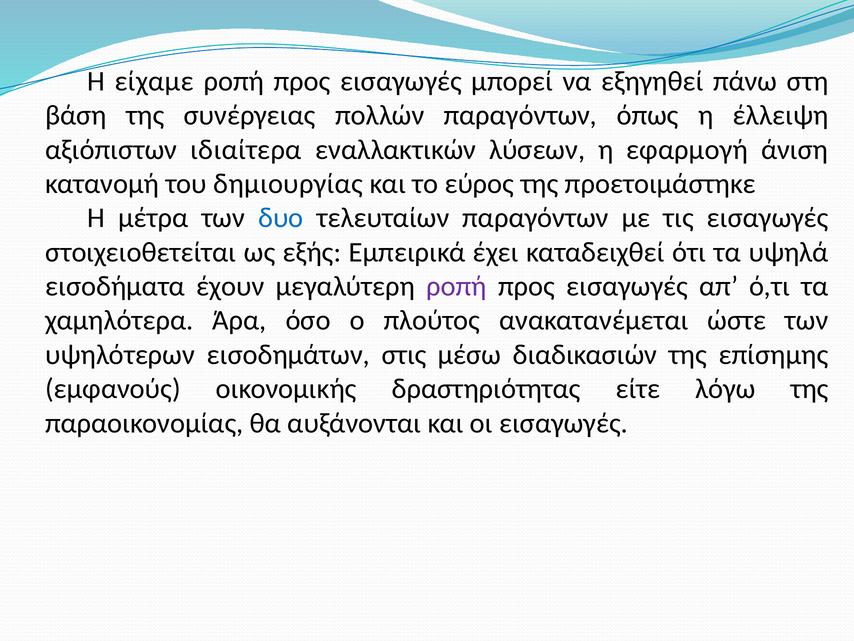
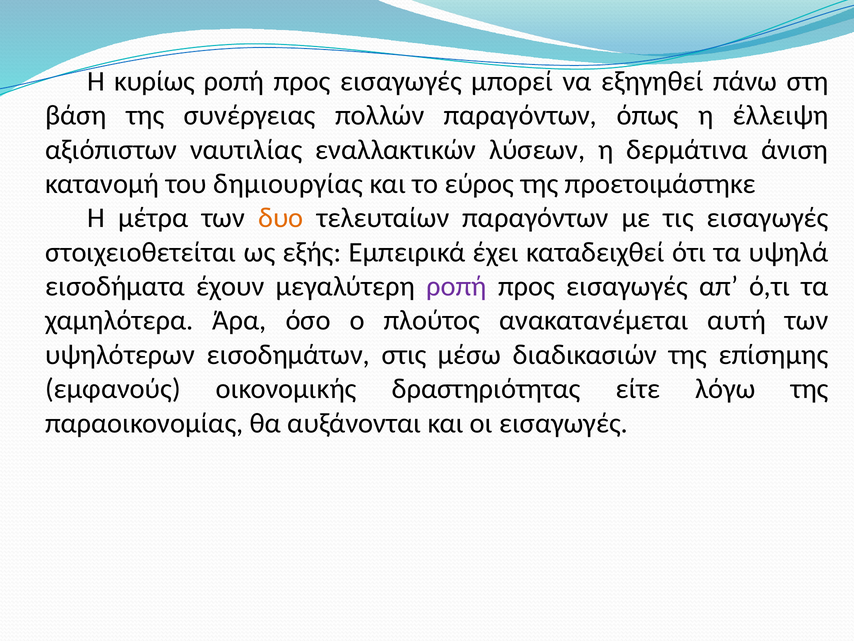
είχαμε: είχαμε -> κυρίως
ιδιαίτερα: ιδιαίτερα -> ναυτιλίας
εφαρμογή: εφαρμογή -> δερμάτινα
δυο colour: blue -> orange
ώστε: ώστε -> αυτή
